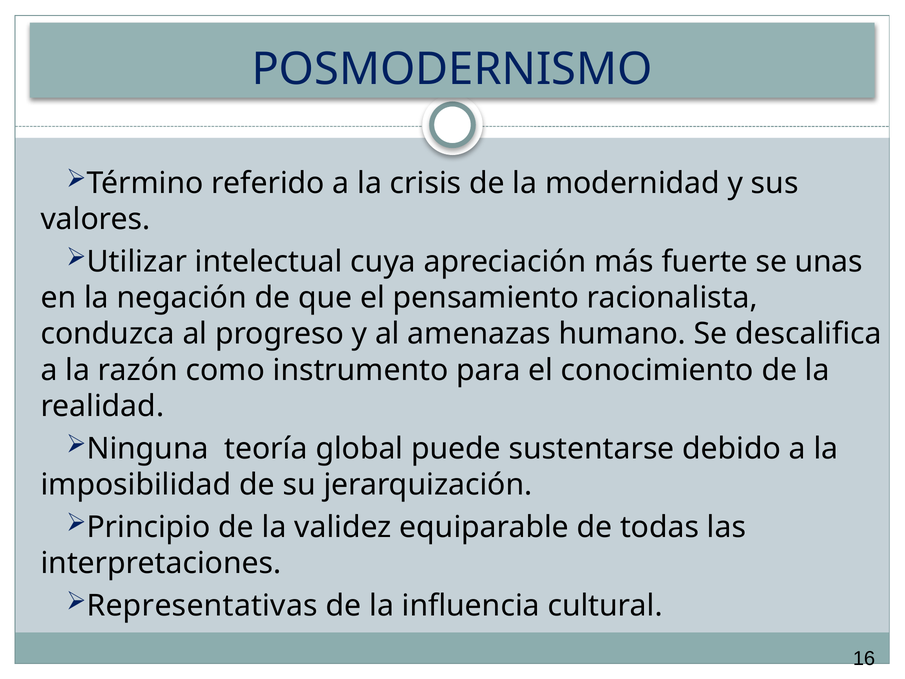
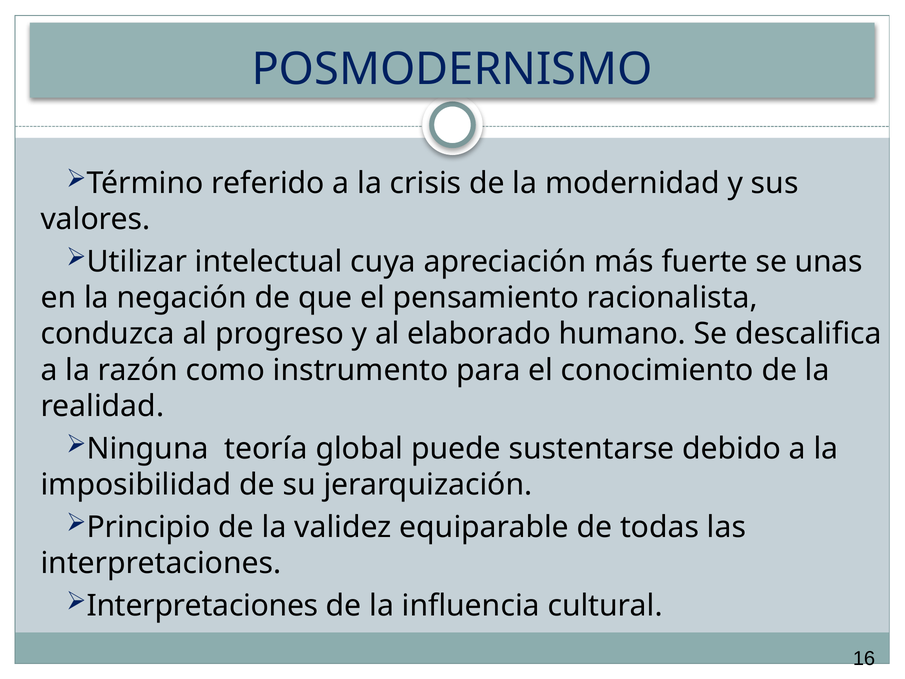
amenazas: amenazas -> elaborado
Representativas at (202, 605): Representativas -> Interpretaciones
